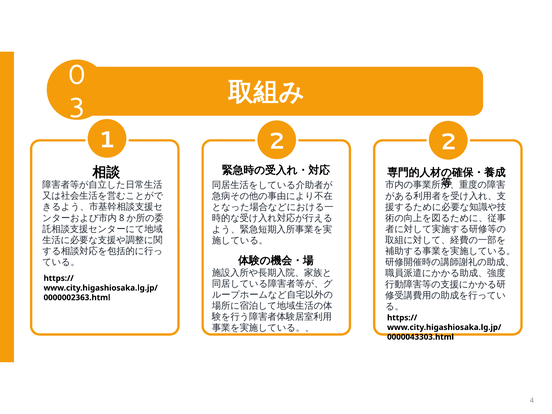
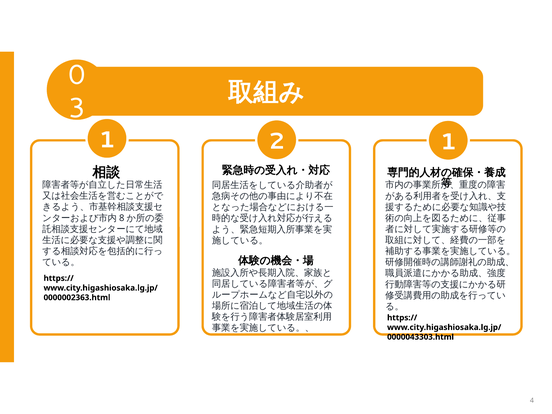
2 2: 2 -> 1
